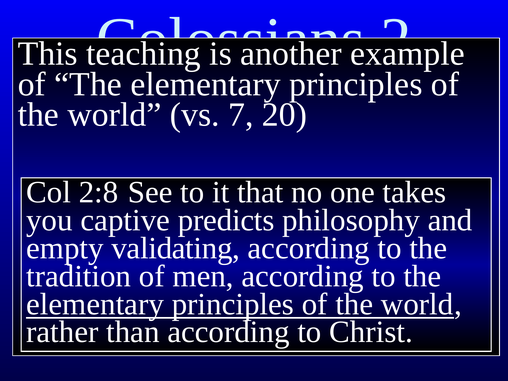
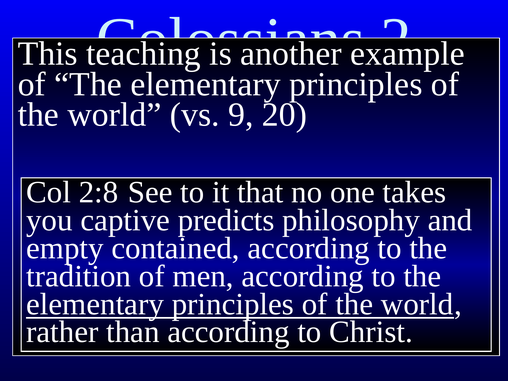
7: 7 -> 9
validating: validating -> contained
